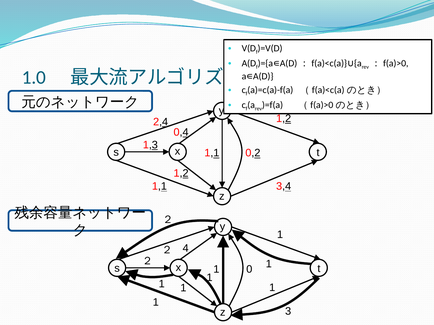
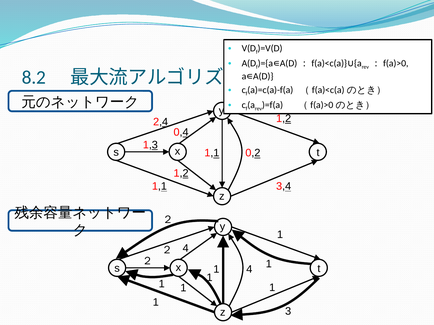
1.0: 1.0 -> 8.2
0 at (249, 270): 0 -> 4
